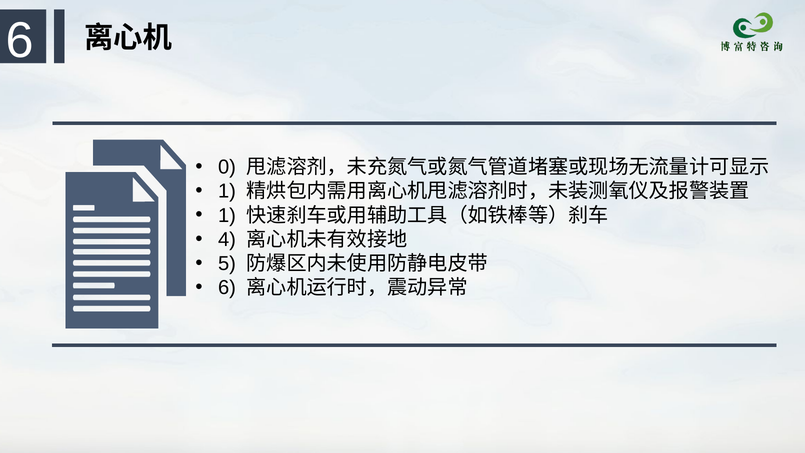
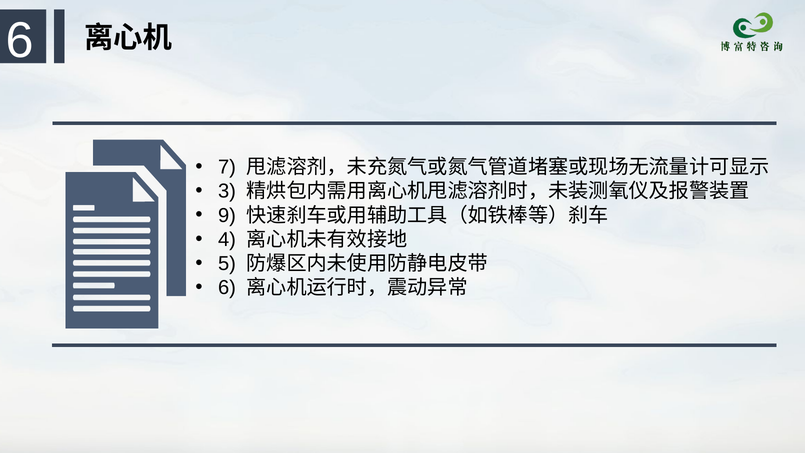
0: 0 -> 7
1 at (227, 191): 1 -> 3
1 at (227, 215): 1 -> 9
